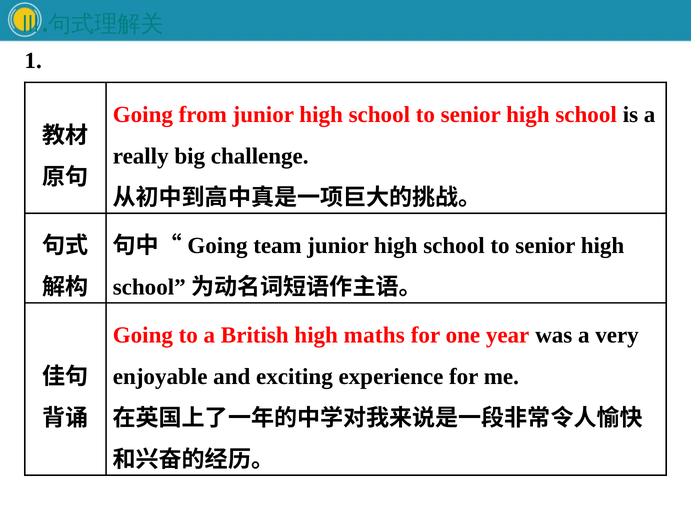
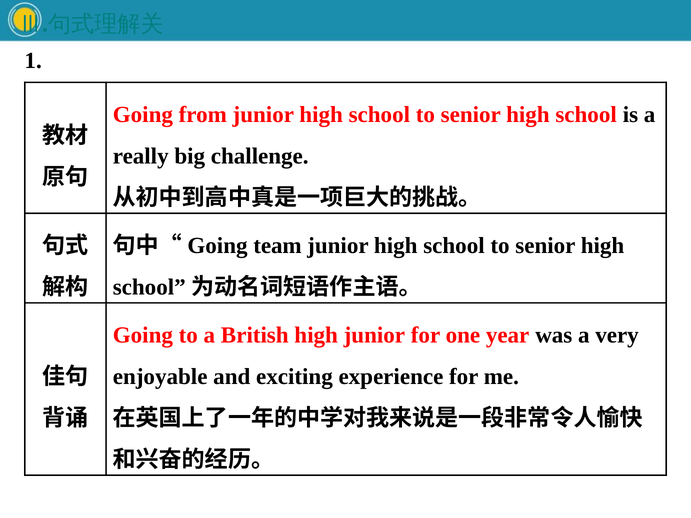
high maths: maths -> junior
